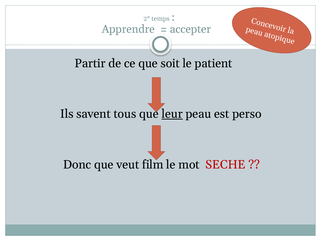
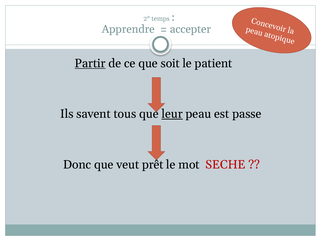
Partir underline: none -> present
perso: perso -> passe
film: film -> prêt
